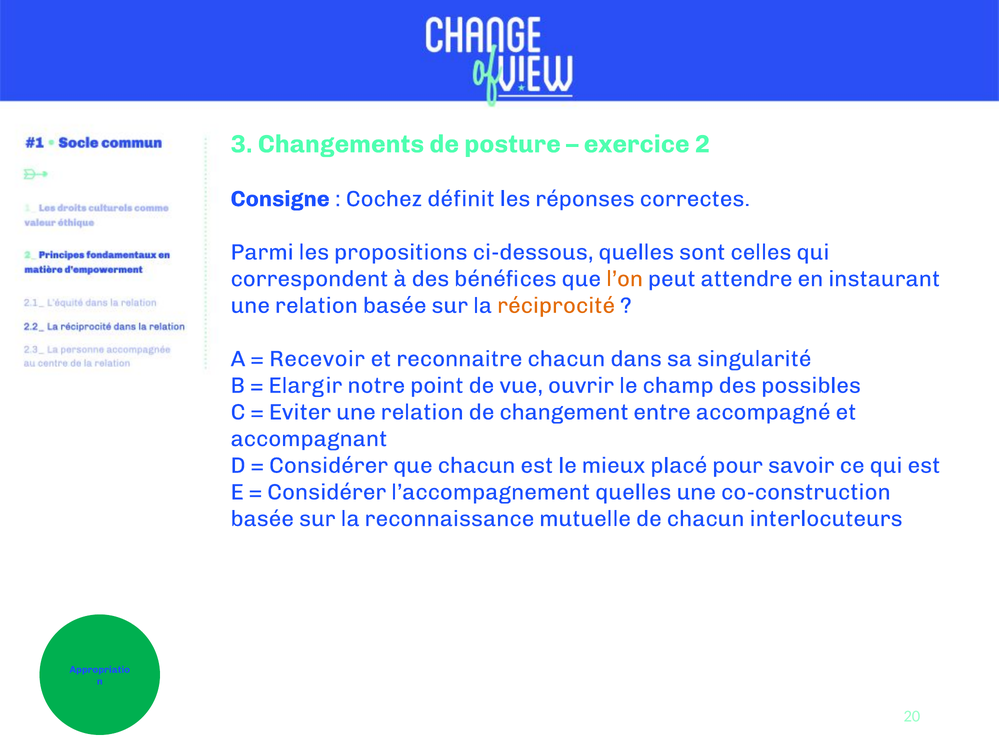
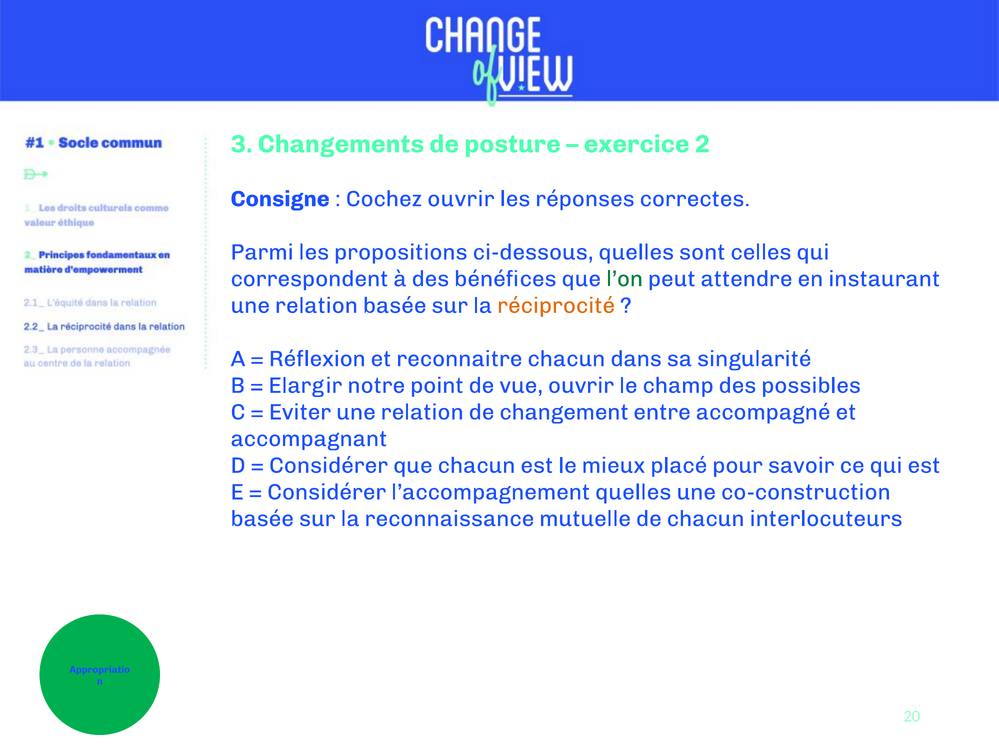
Cochez définit: définit -> ouvrir
l’on colour: orange -> green
Recevoir: Recevoir -> Réflexion
